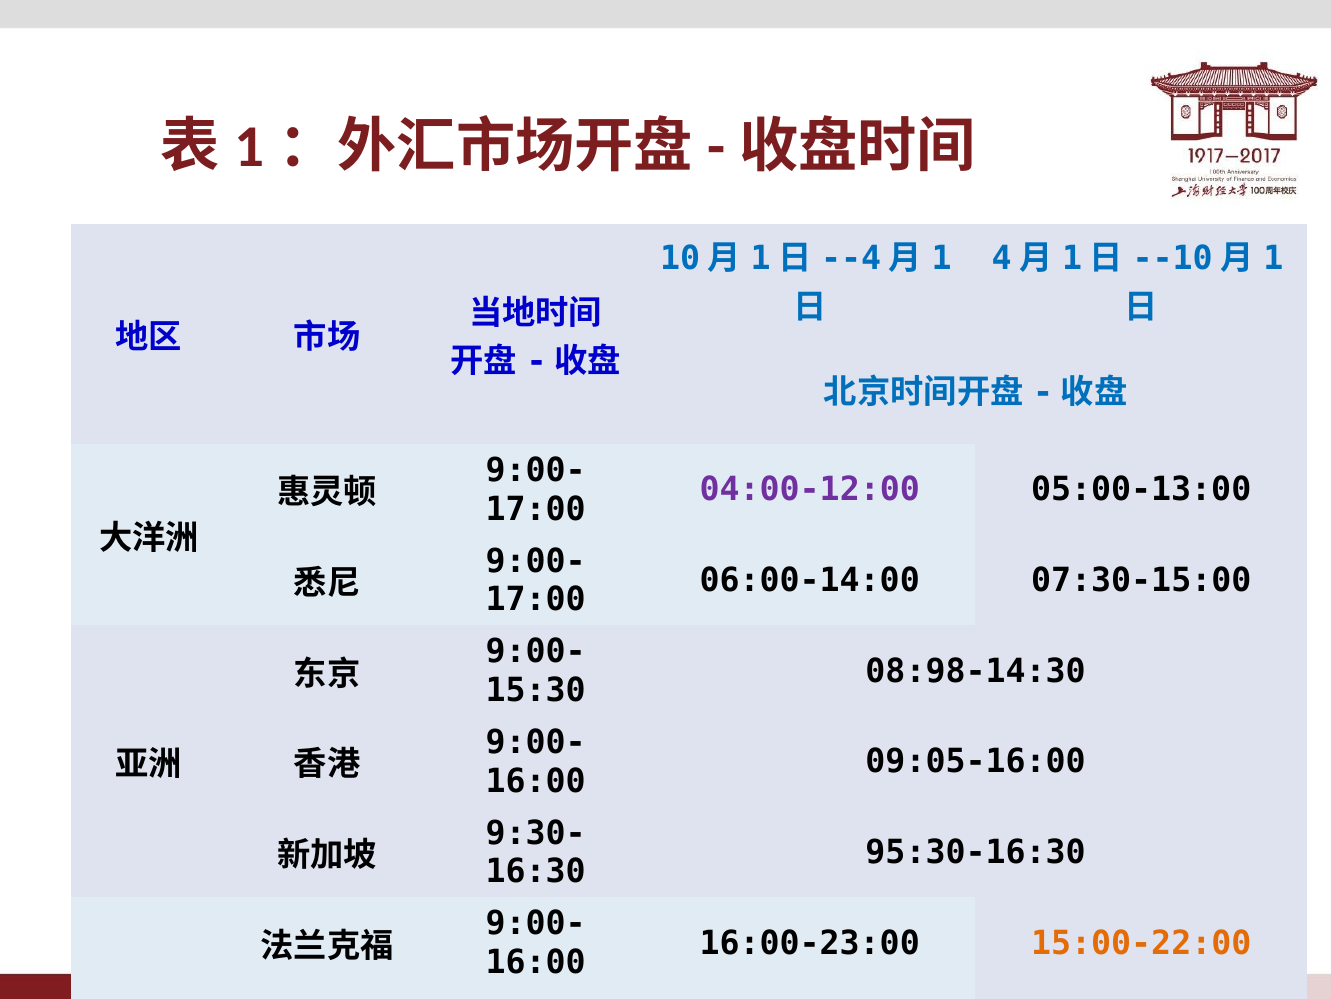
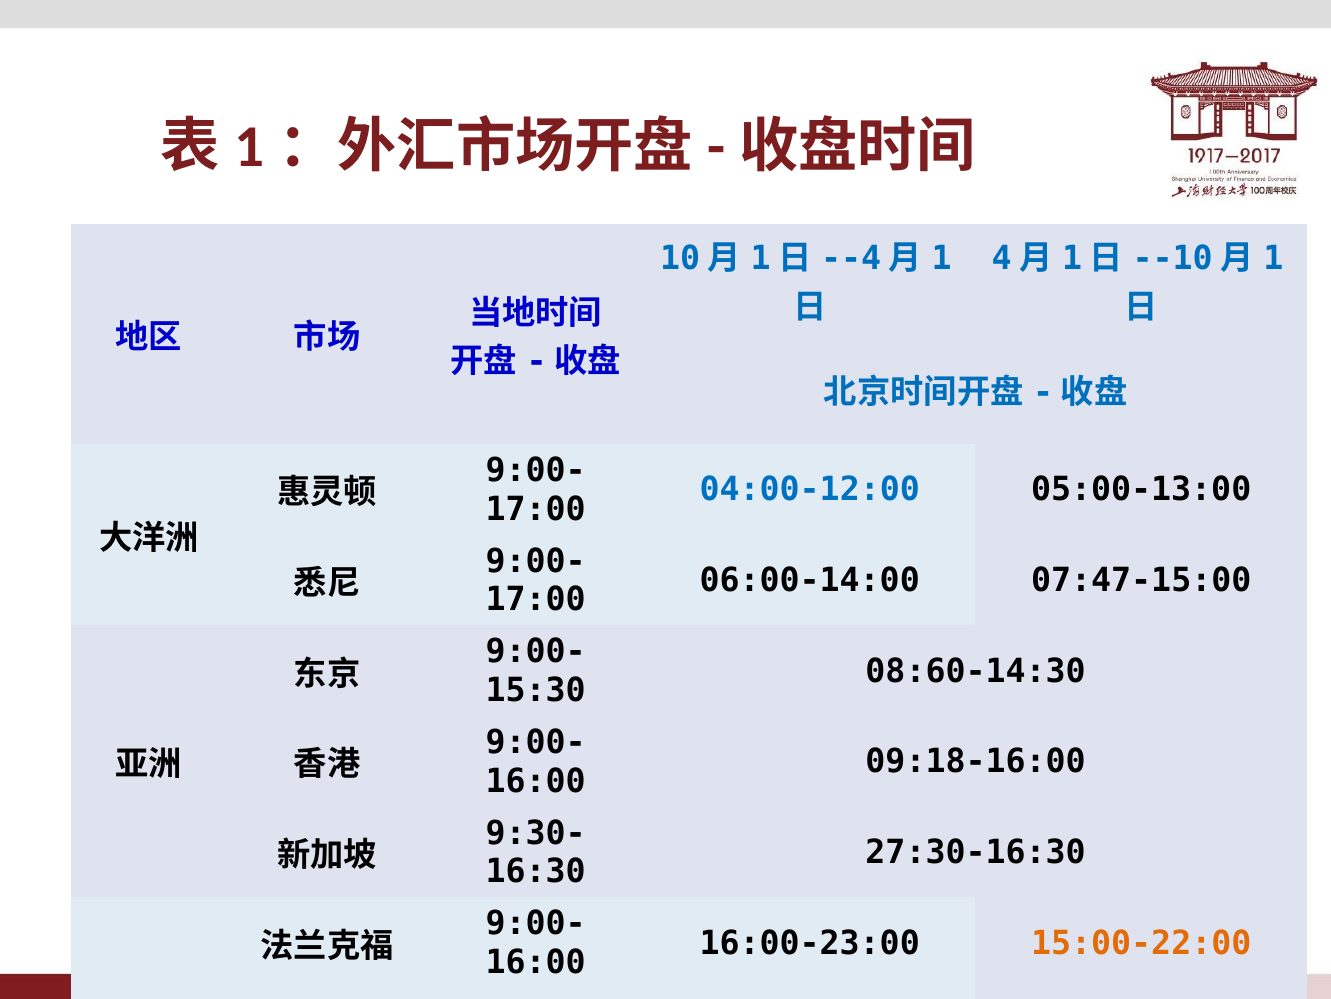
04:00-12:00 colour: purple -> blue
07:30-15:00: 07:30-15:00 -> 07:47-15:00
08:98-14:30: 08:98-14:30 -> 08:60-14:30
09:05-16:00: 09:05-16:00 -> 09:18-16:00
95:30-16:30: 95:30-16:30 -> 27:30-16:30
